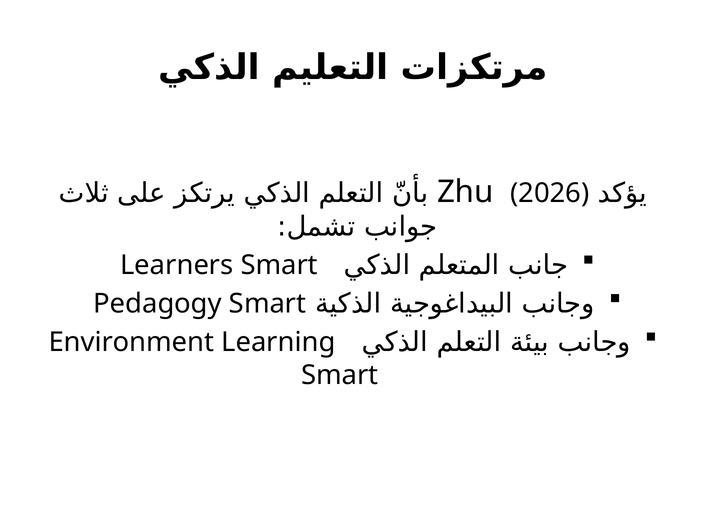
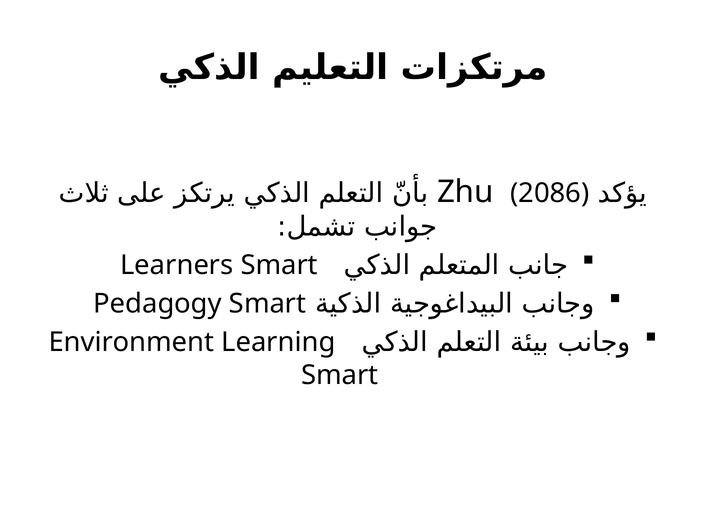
2026: 2026 -> 2086
